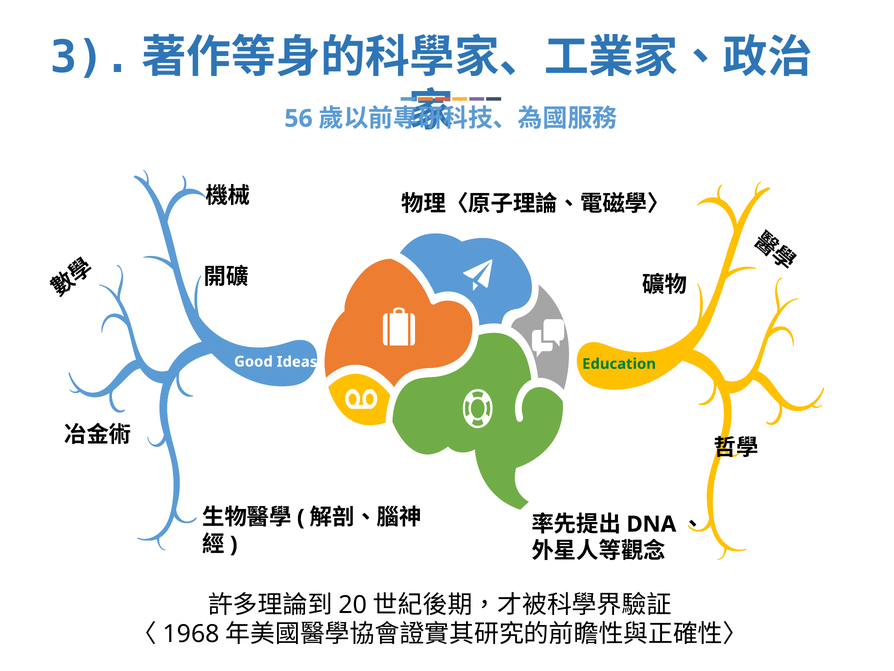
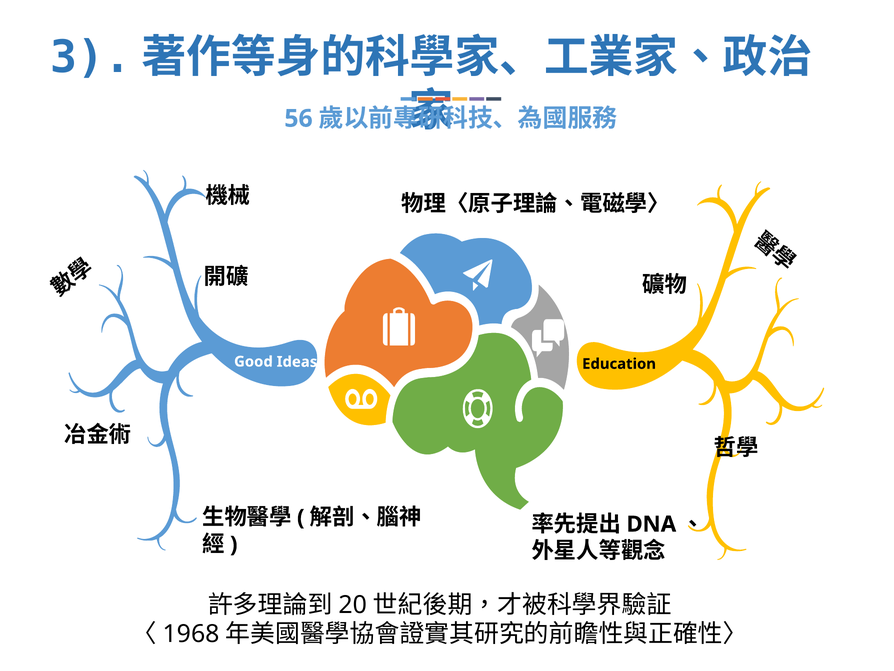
Education colour: green -> black
